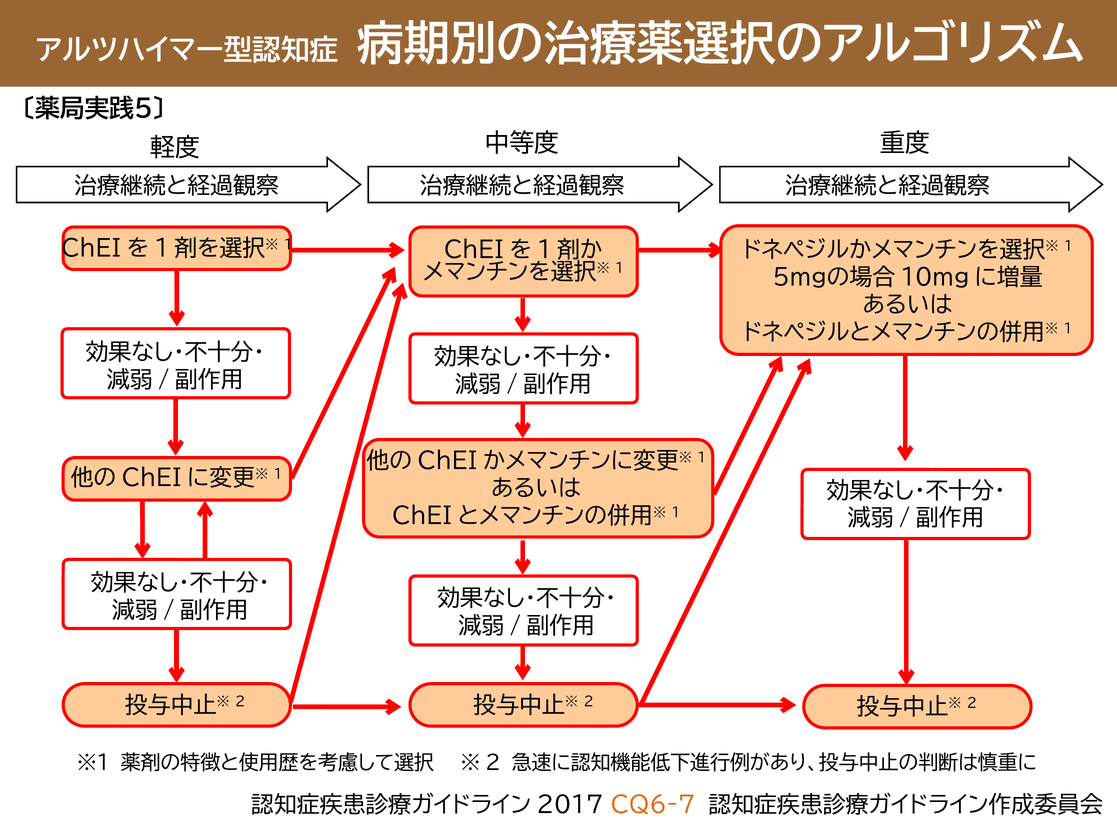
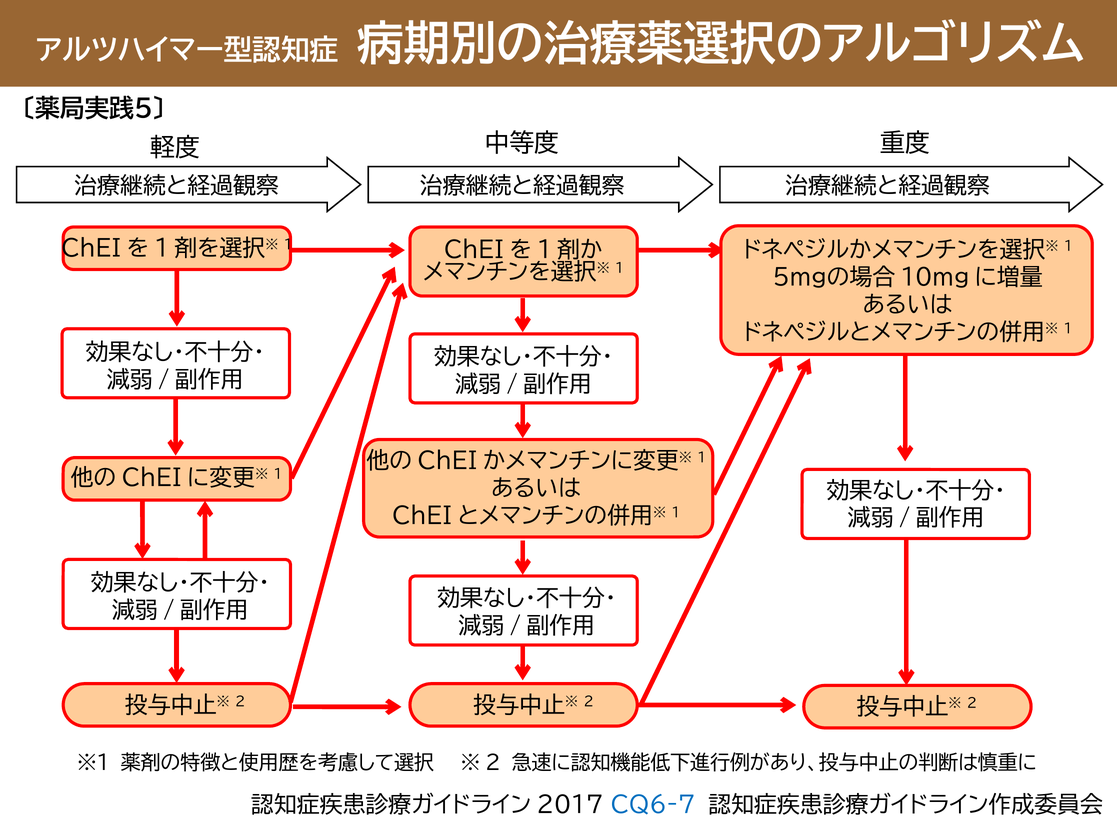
CQ6‐7 colour: orange -> blue
